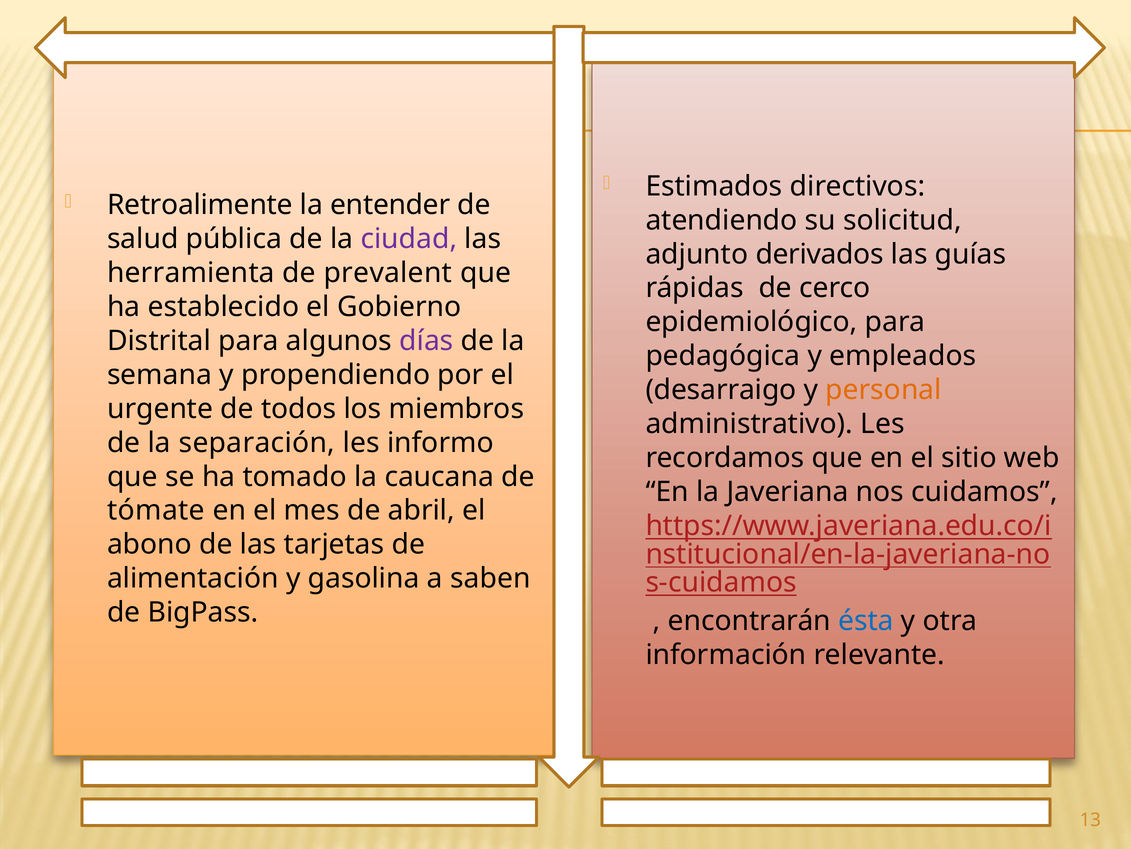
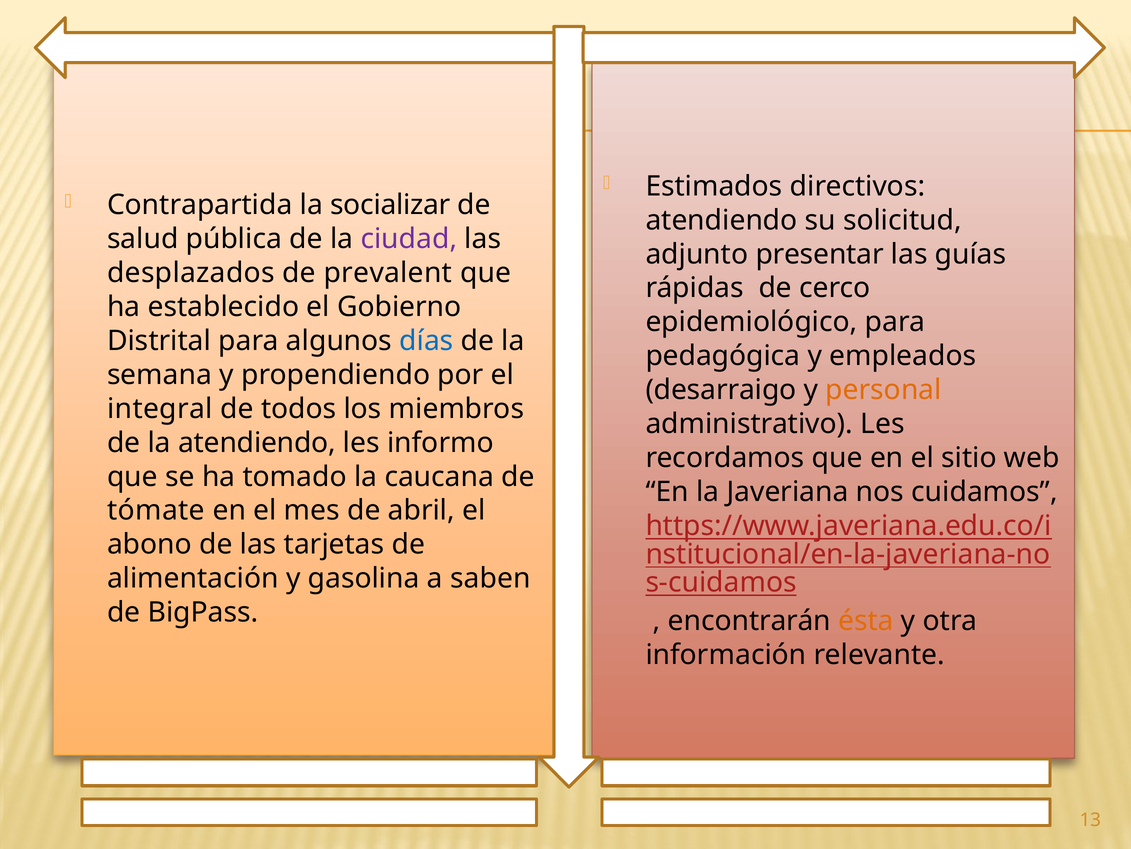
Retroalimente: Retroalimente -> Contrapartida
entender: entender -> socializar
derivados: derivados -> presentar
herramienta: herramienta -> desplazados
días colour: purple -> blue
urgente: urgente -> integral
la separación: separación -> atendiendo
ésta colour: blue -> orange
